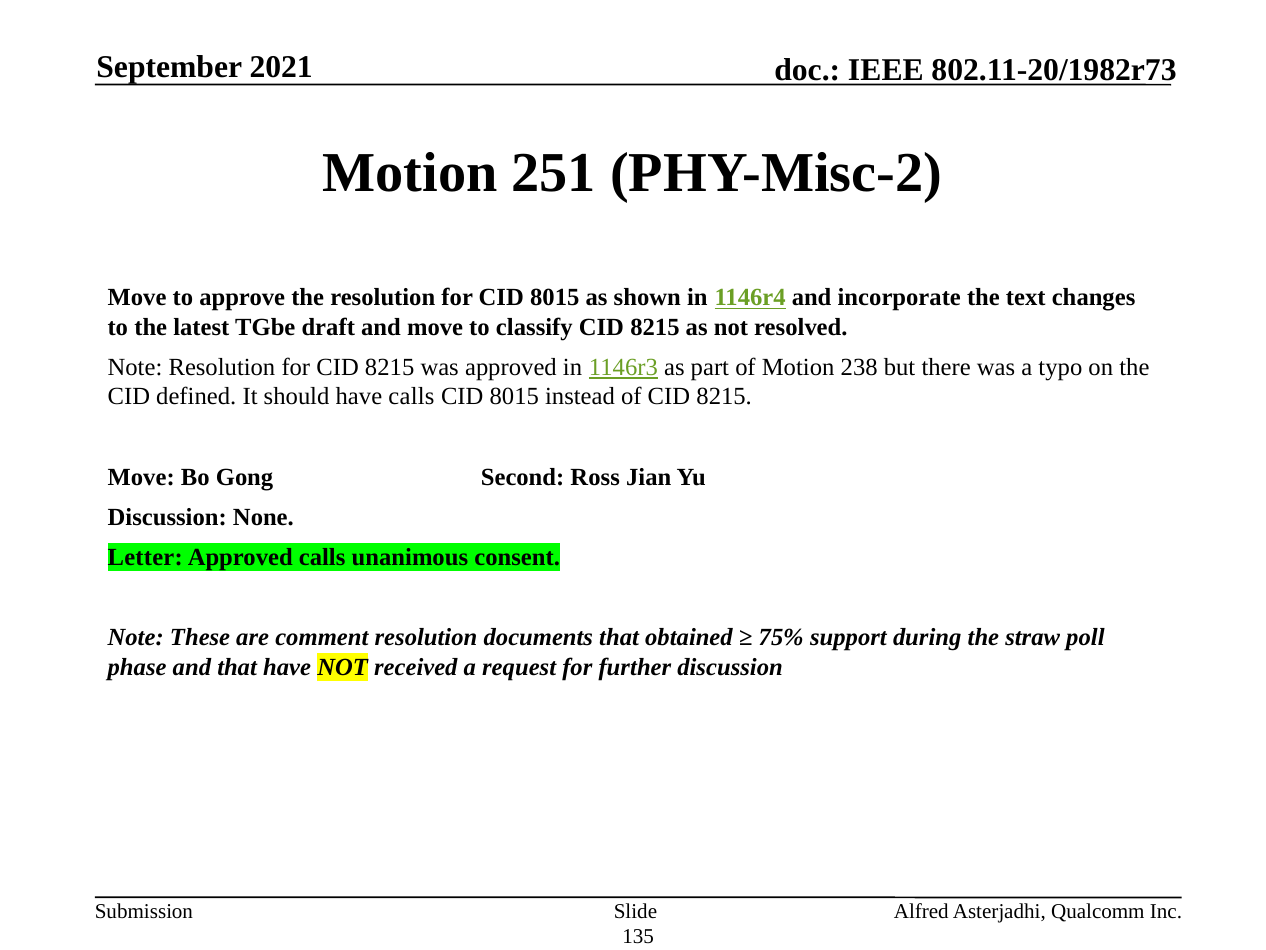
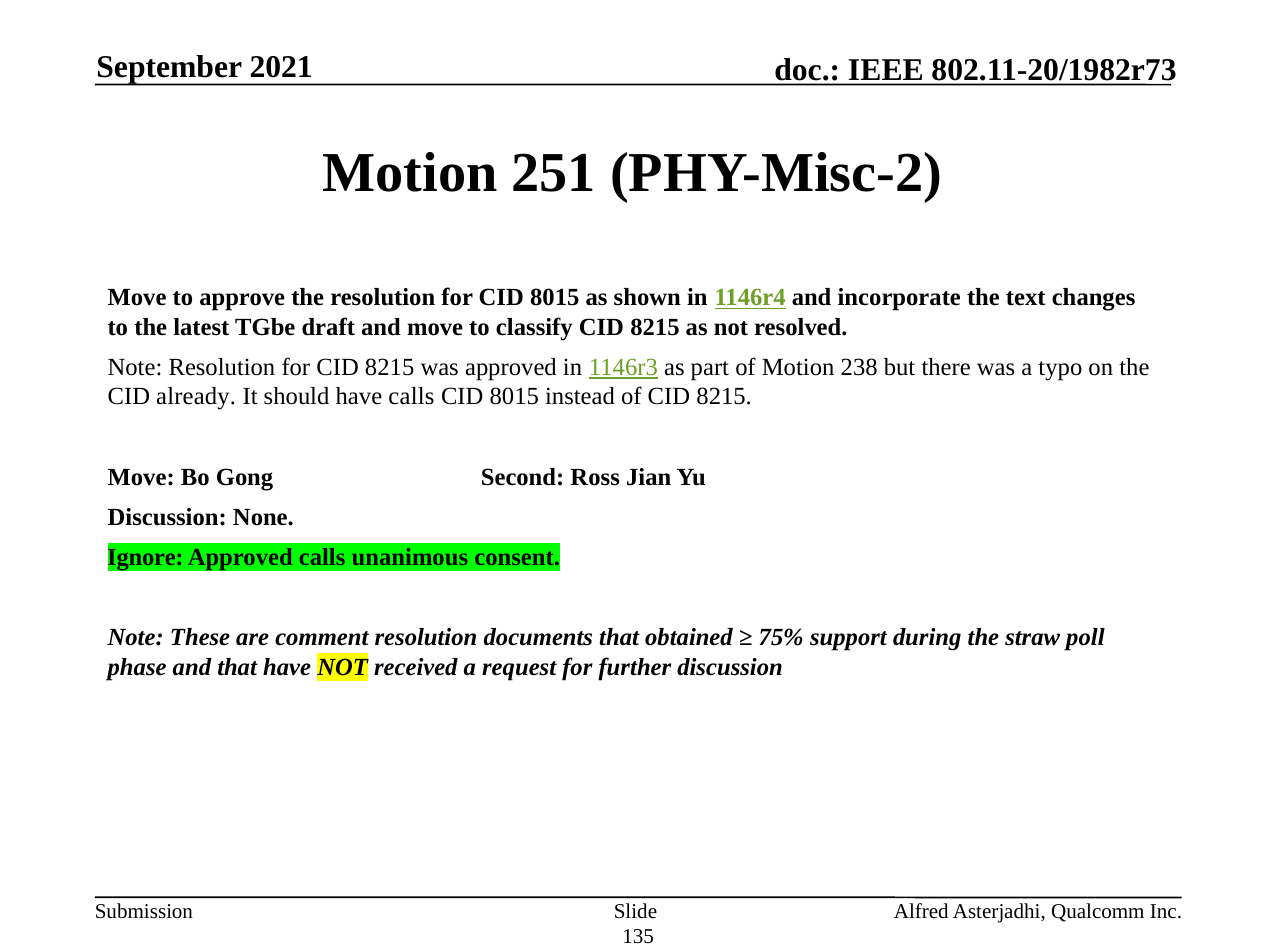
defined: defined -> already
Letter: Letter -> Ignore
